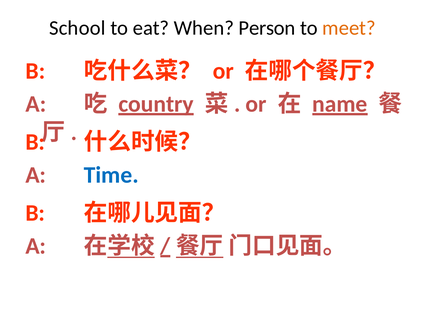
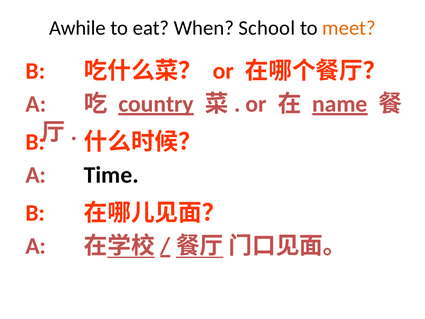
School: School -> Awhile
Person: Person -> School
Time colour: blue -> black
